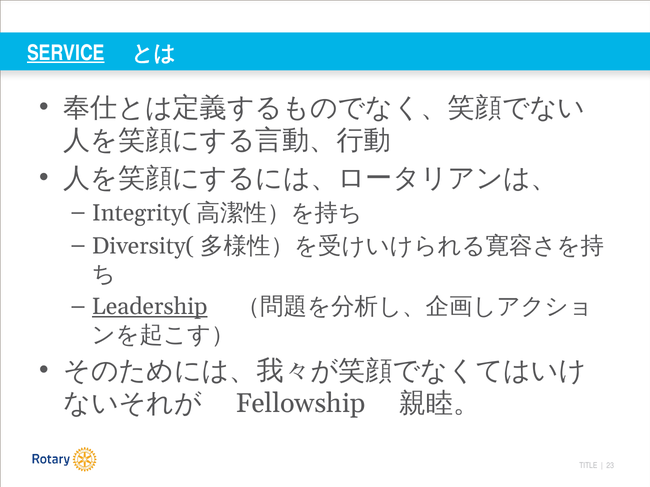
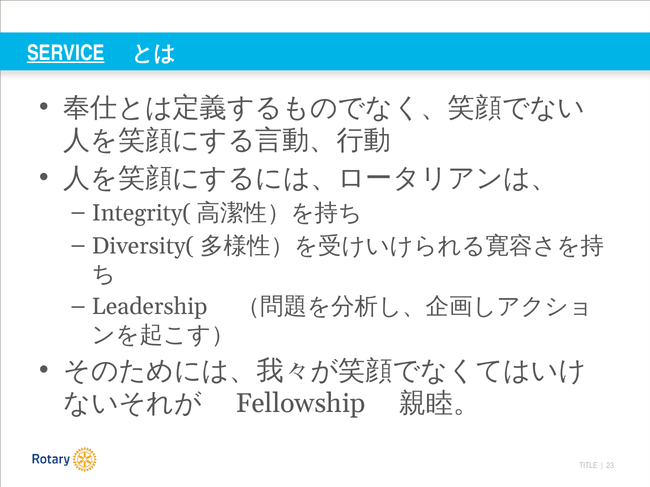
Leadership underline: present -> none
